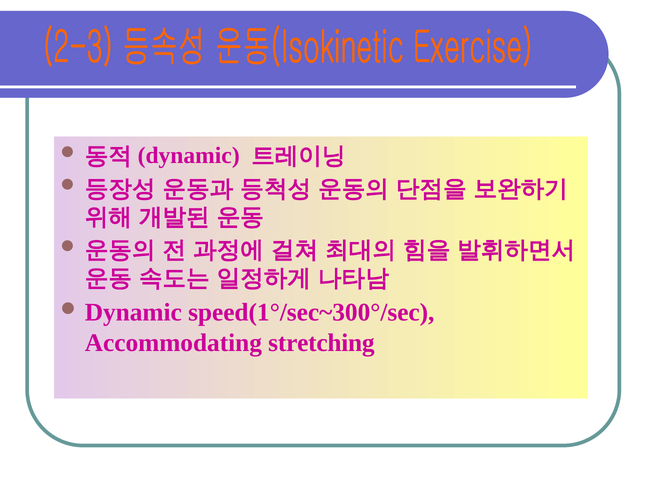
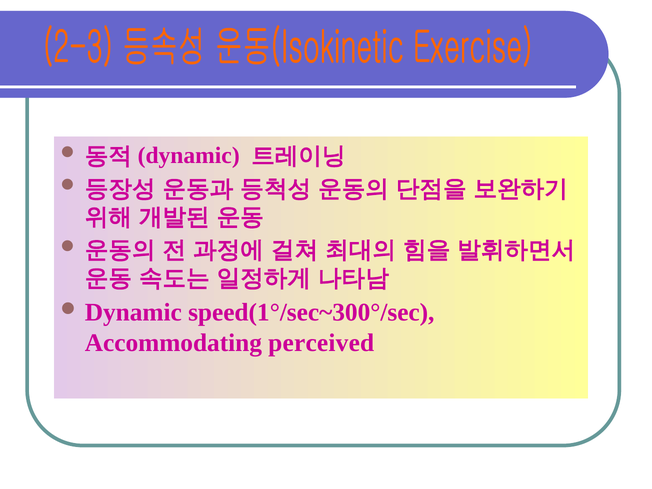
stretching: stretching -> perceived
